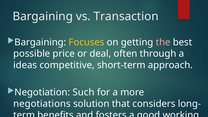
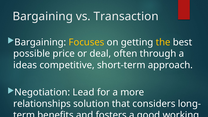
the colour: pink -> yellow
Such: Such -> Lead
negotiations: negotiations -> relationships
